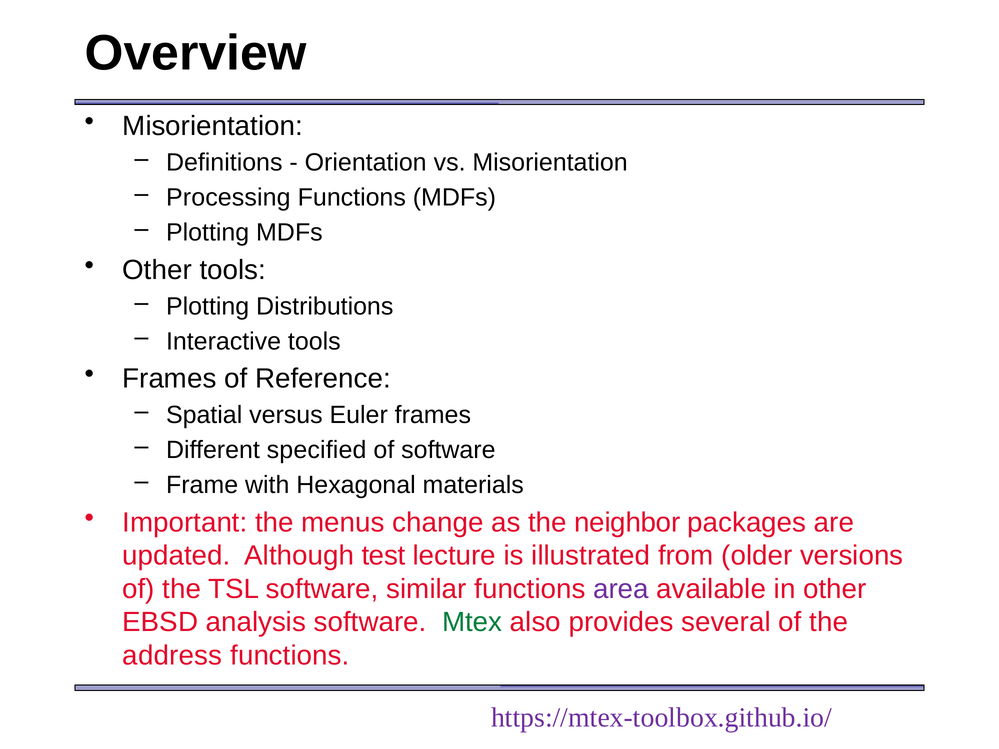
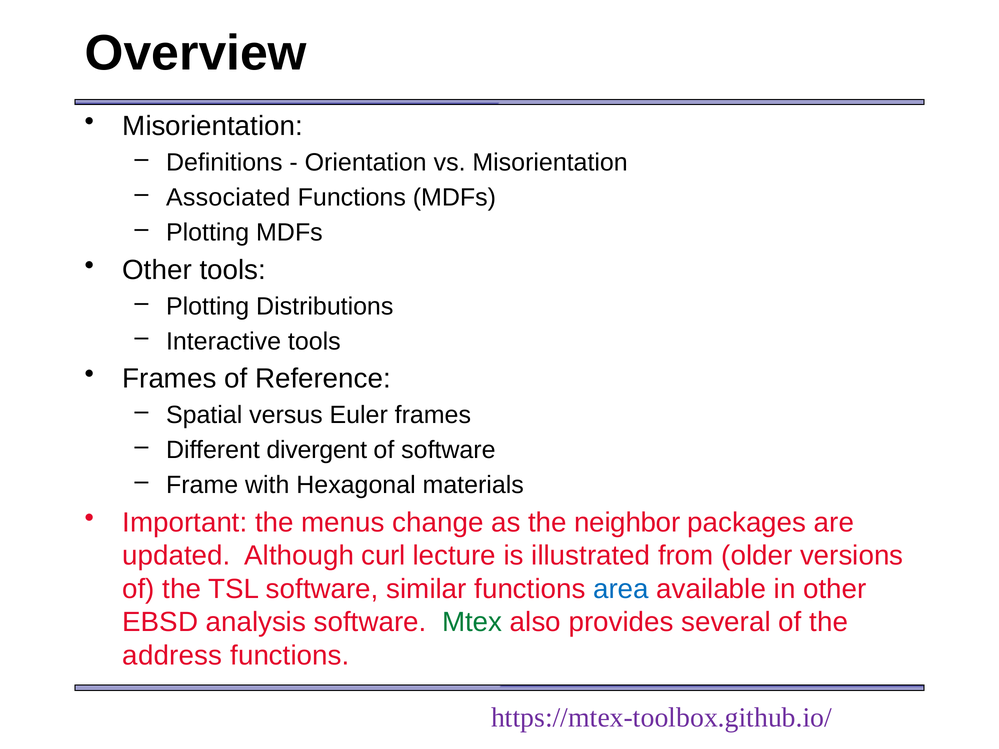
Processing: Processing -> Associated
specified: specified -> divergent
test: test -> curl
area colour: purple -> blue
